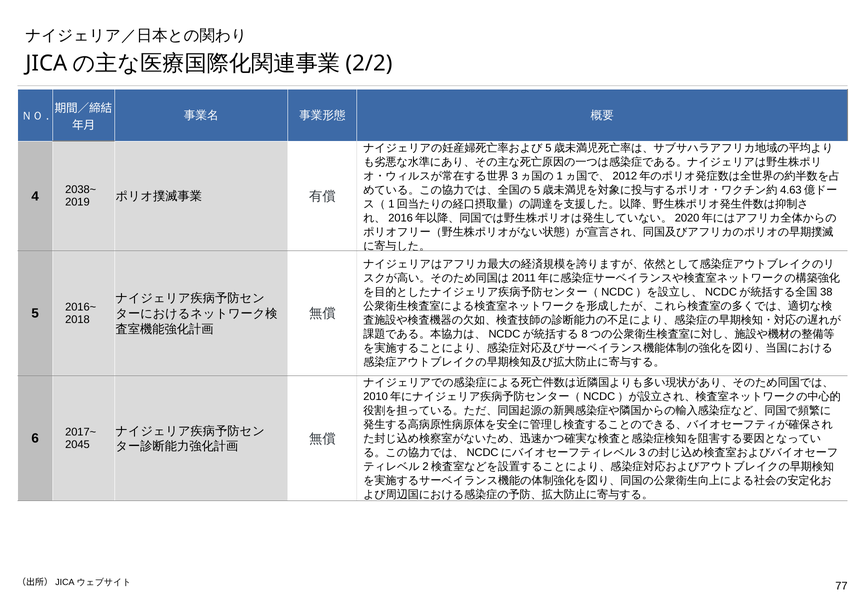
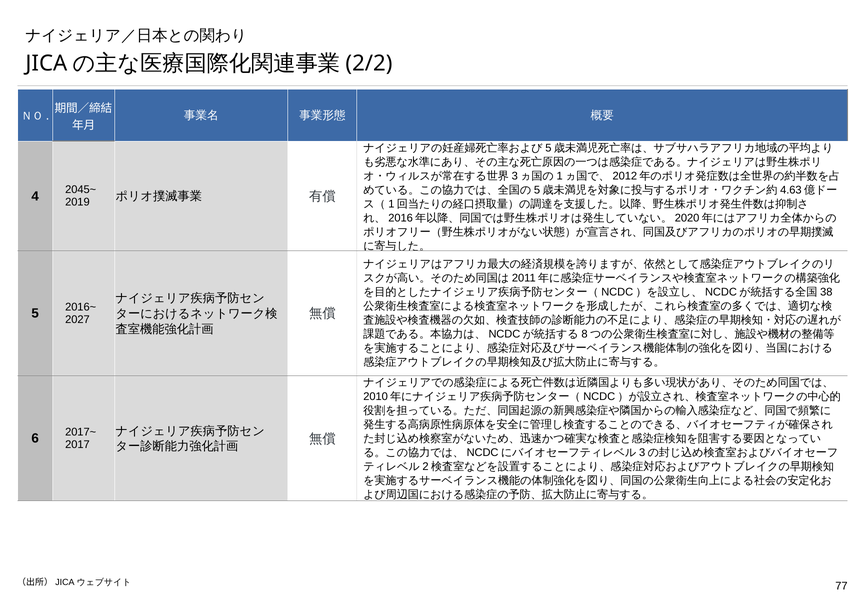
2038~: 2038~ -> 2045~
2018: 2018 -> 2027
2045: 2045 -> 2017
